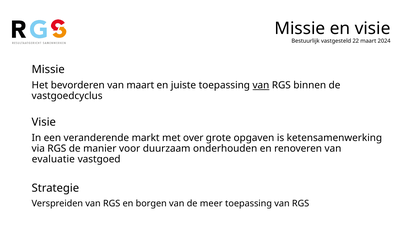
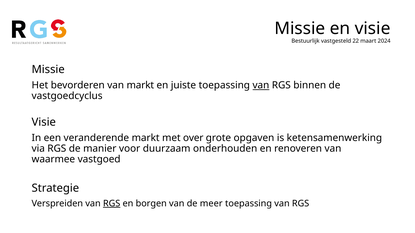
van maart: maart -> markt
evaluatie: evaluatie -> waarmee
RGS at (112, 204) underline: none -> present
